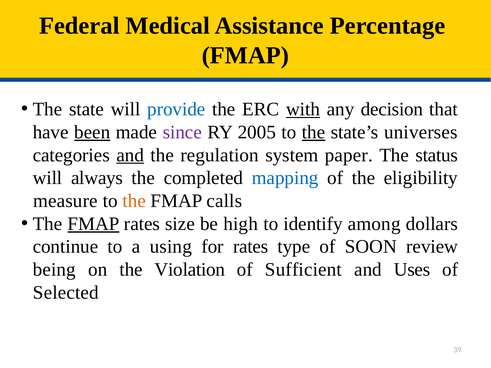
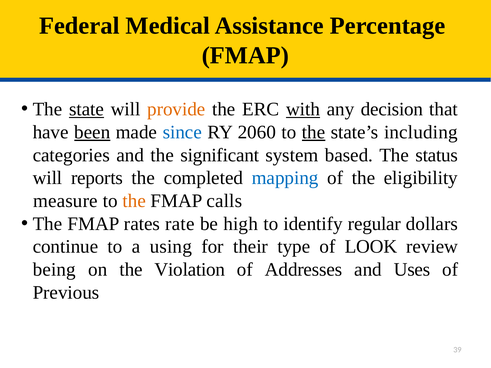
state underline: none -> present
provide colour: blue -> orange
since colour: purple -> blue
2005: 2005 -> 2060
universes: universes -> including
and at (130, 155) underline: present -> none
regulation: regulation -> significant
paper: paper -> based
always: always -> reports
FMAP at (94, 224) underline: present -> none
size: size -> rate
among: among -> regular
for rates: rates -> their
SOON: SOON -> LOOK
Sufficient: Sufficient -> Addresses
Selected: Selected -> Previous
